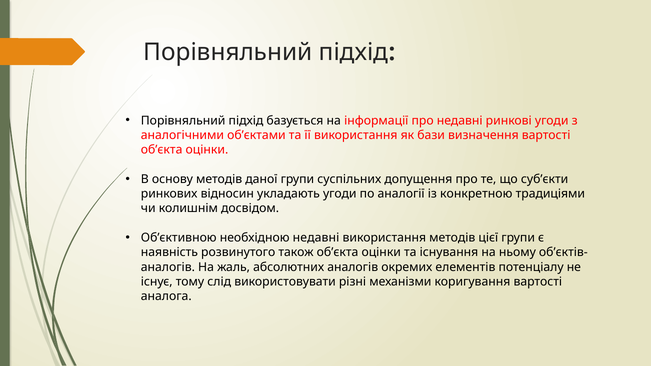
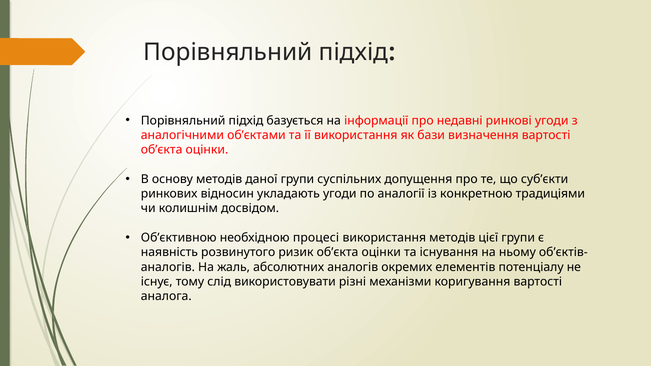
необхідною недавні: недавні -> процесі
також: також -> ризик
